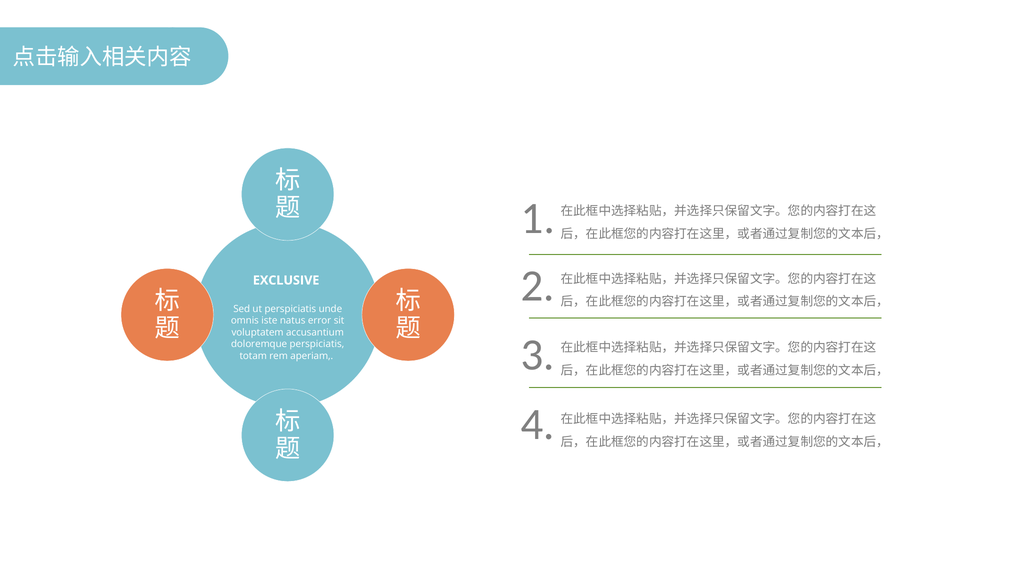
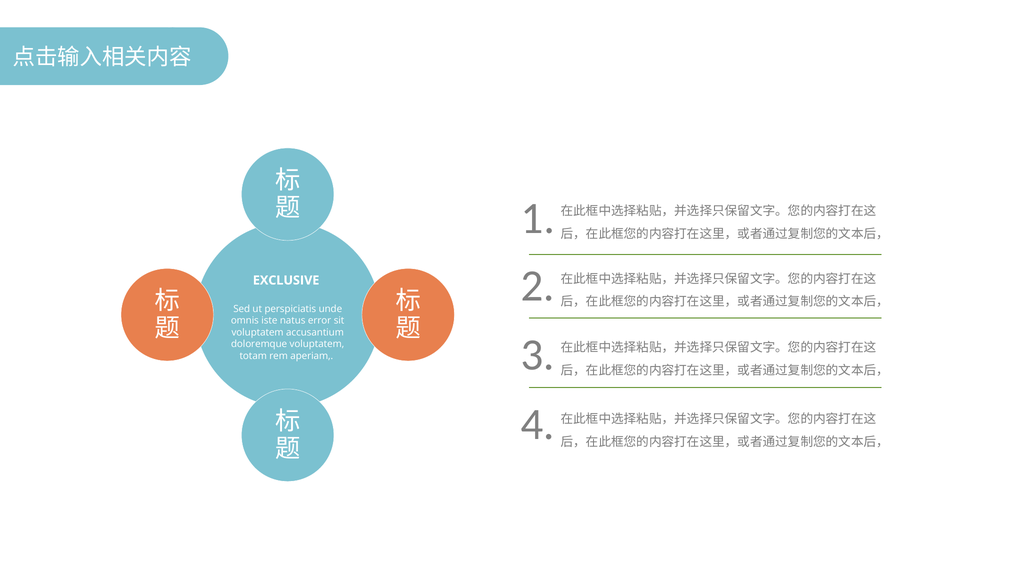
doloremque perspiciatis: perspiciatis -> voluptatem
